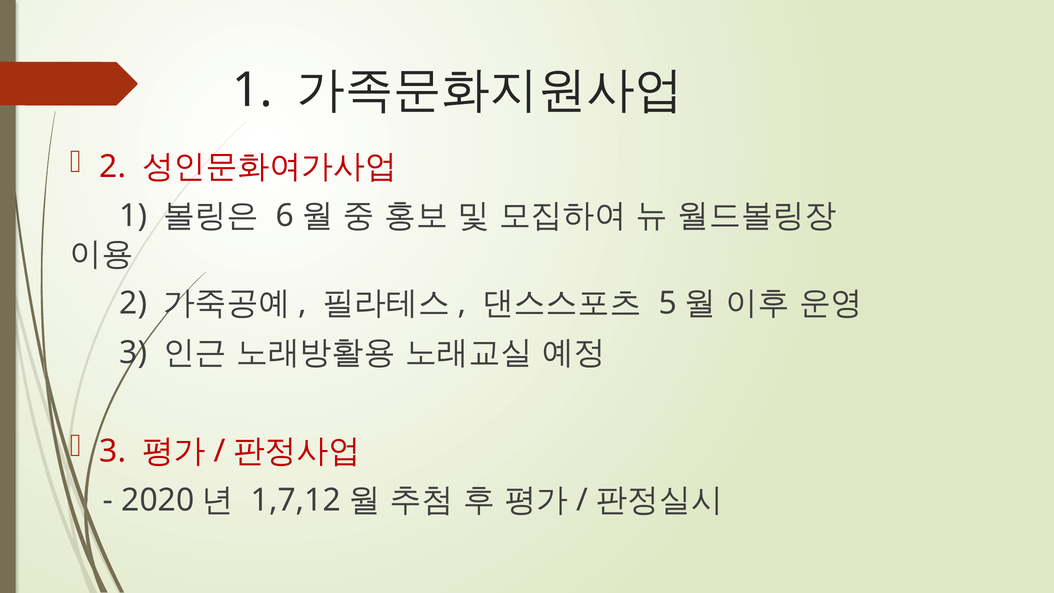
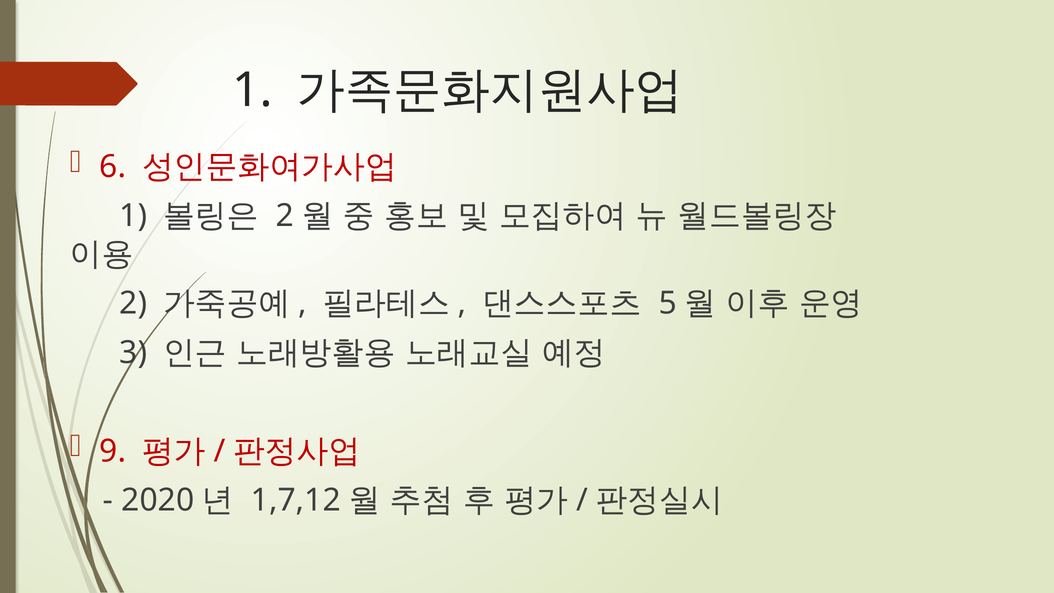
2 at (113, 167): 2 -> 6
6 at (285, 216): 6 -> 2
3 at (113, 451): 3 -> 9
